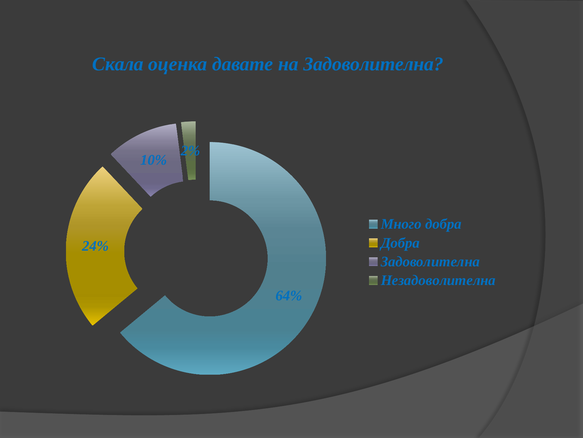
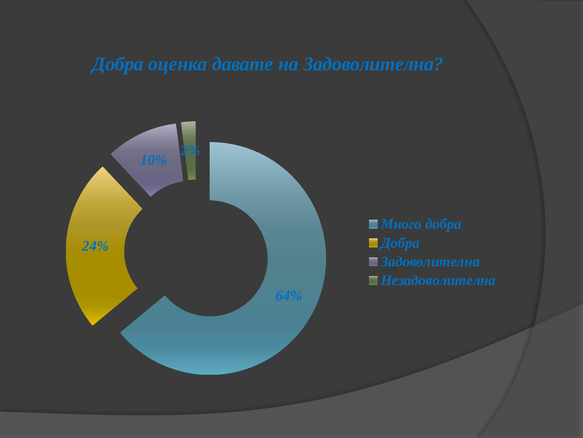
Скала at (118, 64): Скала -> Добра
